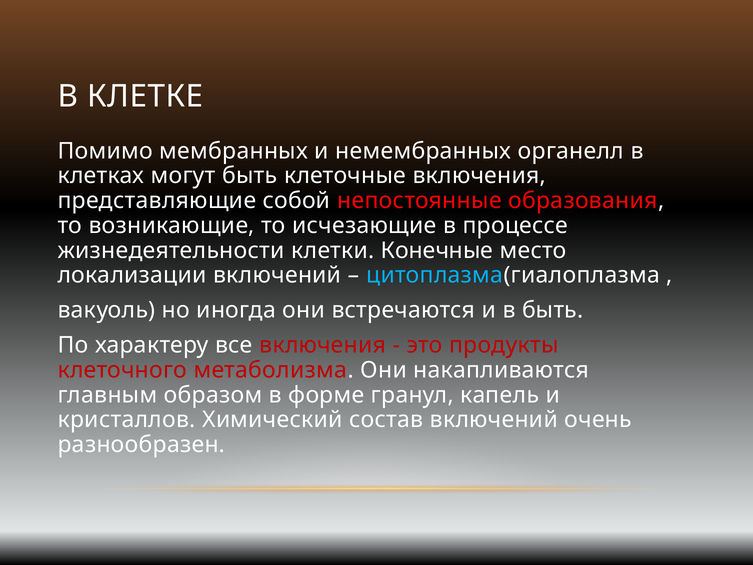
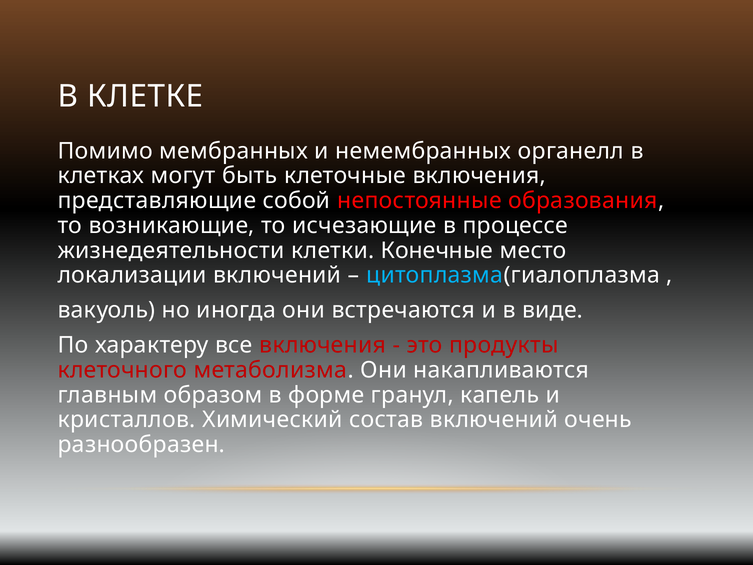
в быть: быть -> виде
